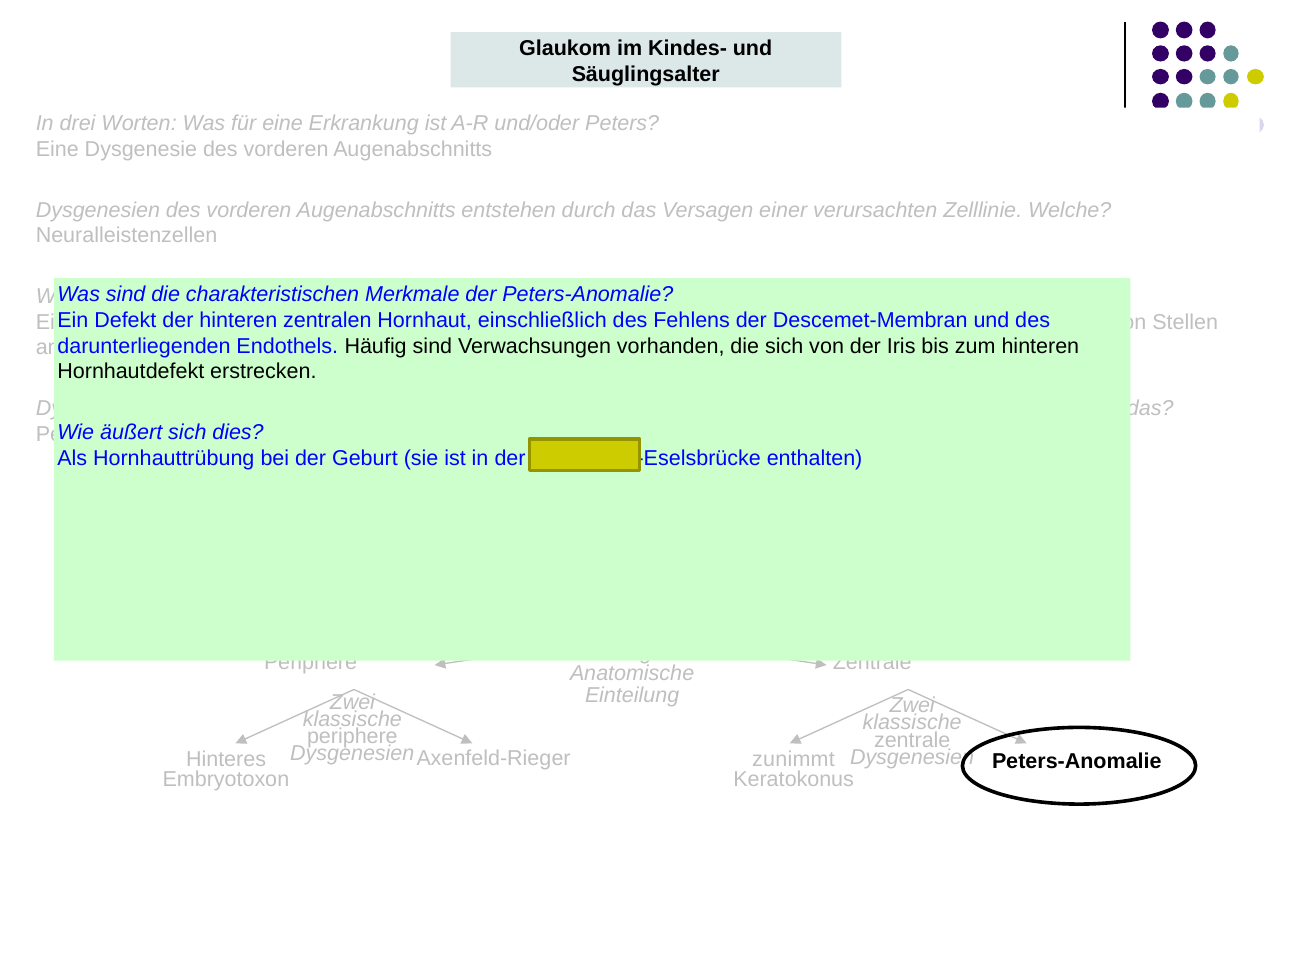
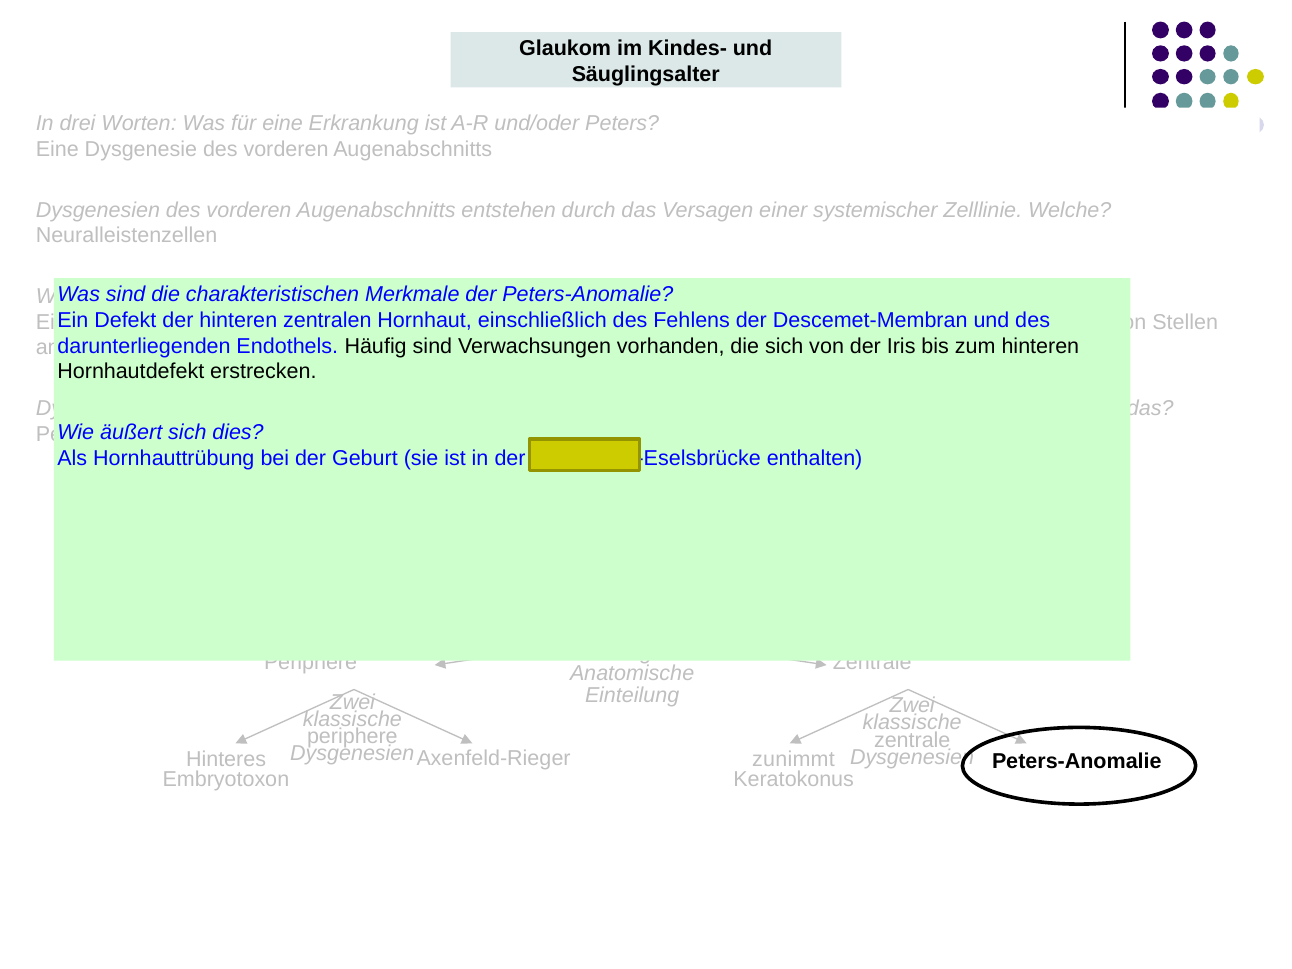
verursachten: verursachten -> systemischer
